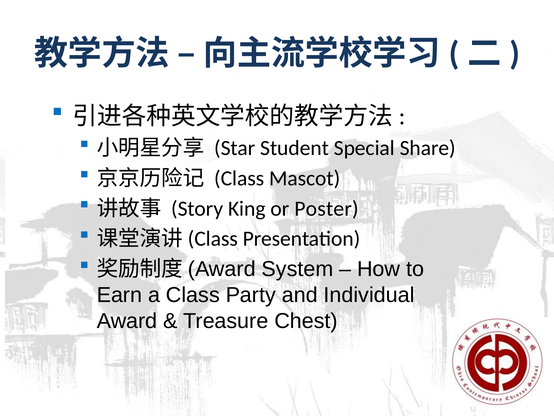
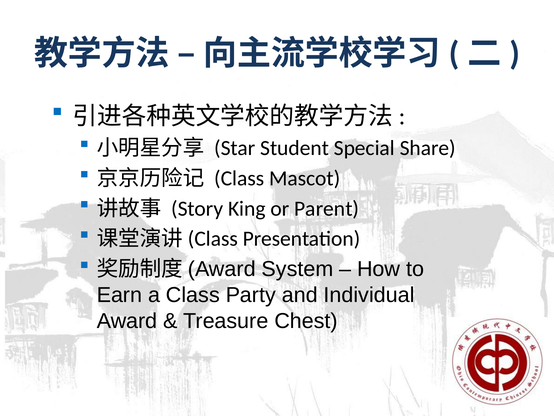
Poster: Poster -> Parent
